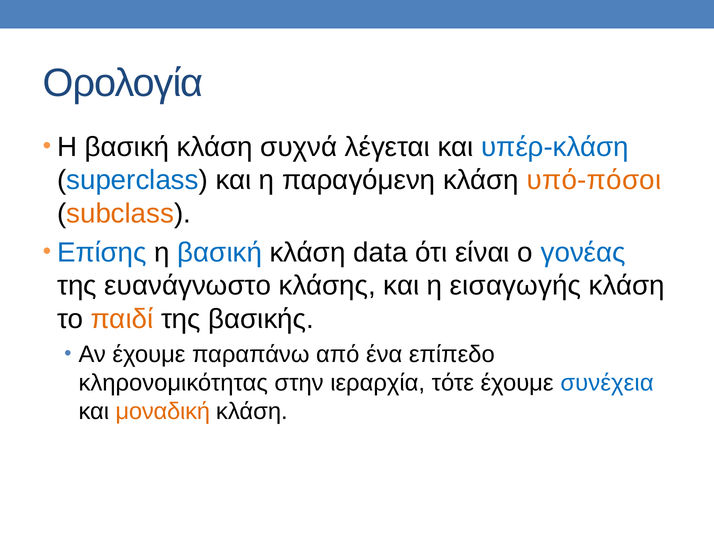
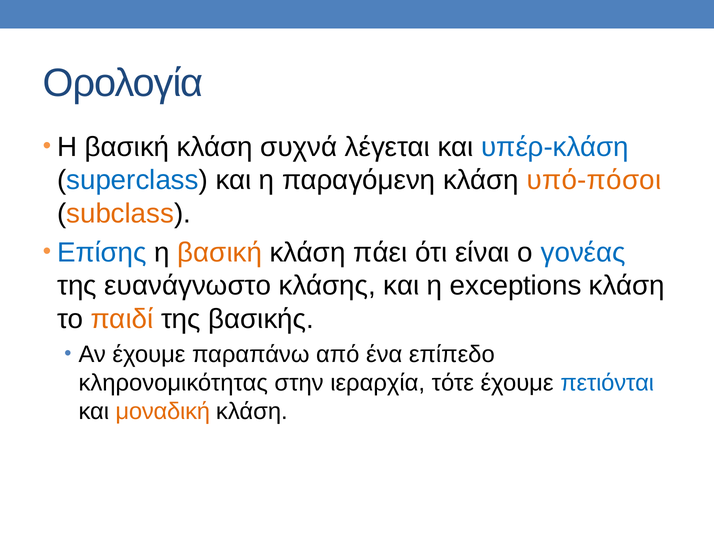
βασική at (220, 253) colour: blue -> orange
data: data -> πάει
εισαγωγής: εισαγωγής -> exceptions
συνέχεια: συνέχεια -> πετιόνται
